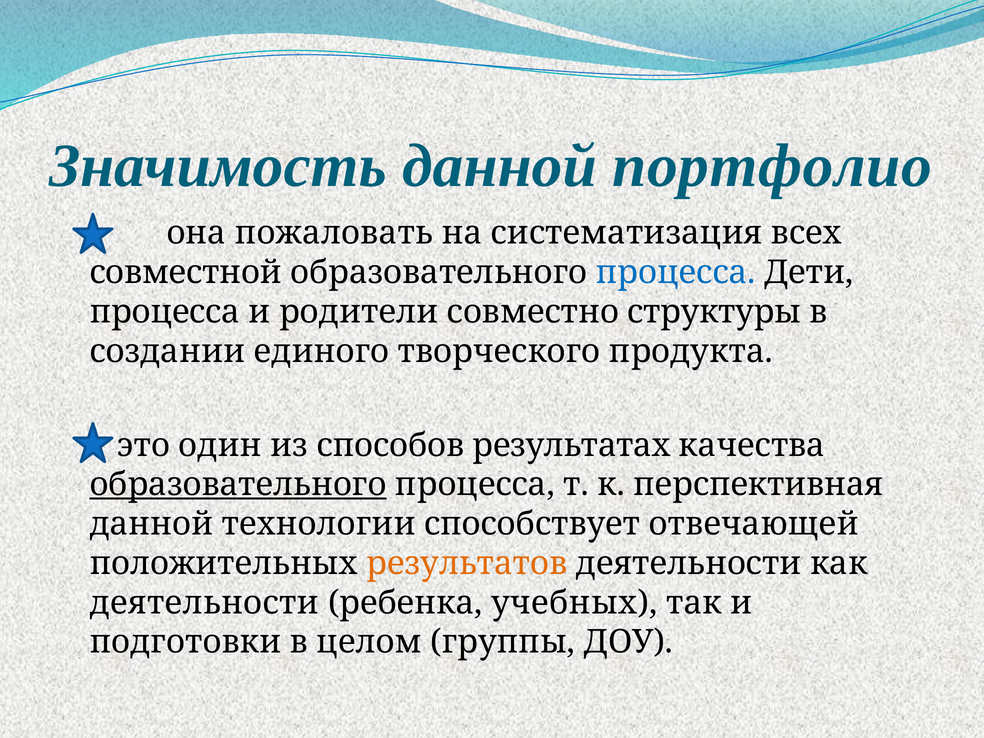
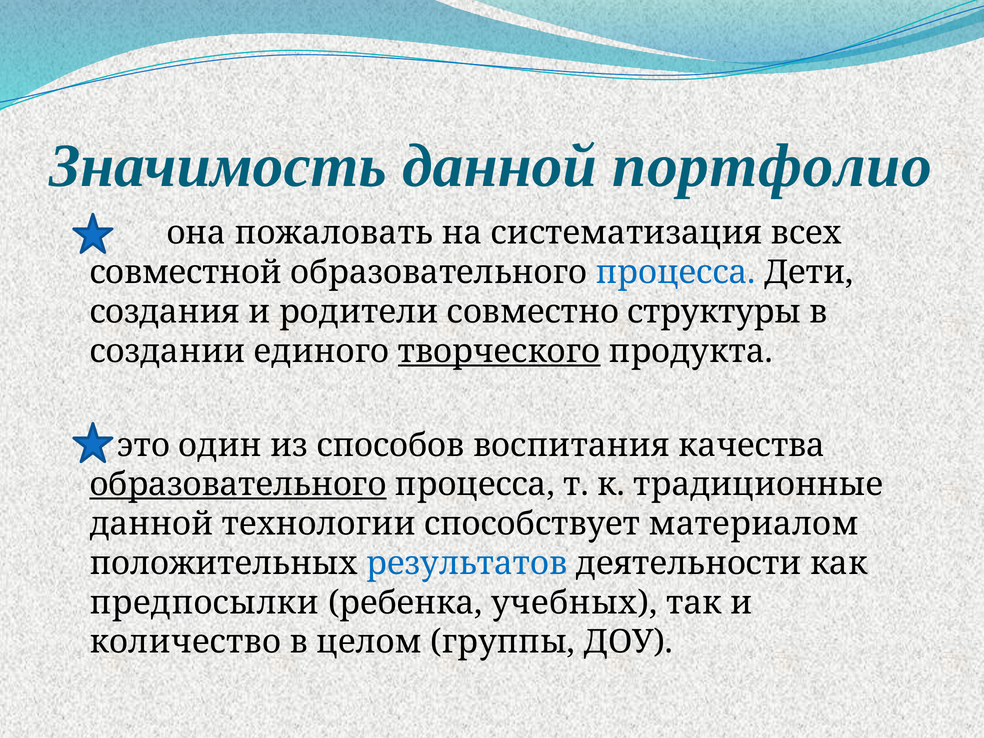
процесса at (165, 312): процесса -> создания
творческого underline: none -> present
результатах: результатах -> воспитания
перспективная: перспективная -> традиционные
отвечающей: отвечающей -> материалом
результатов colour: orange -> blue
деятельности at (204, 603): деятельности -> предпосылки
подготовки: подготовки -> количество
